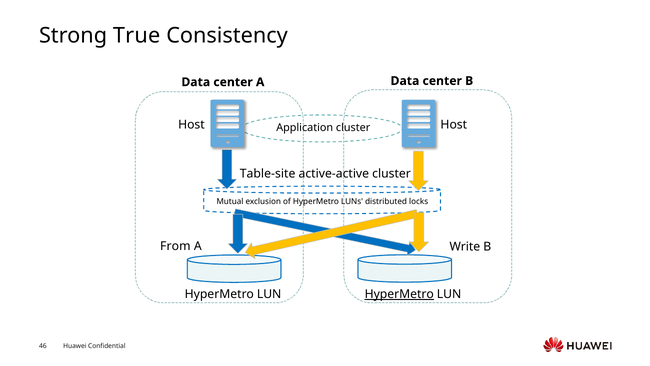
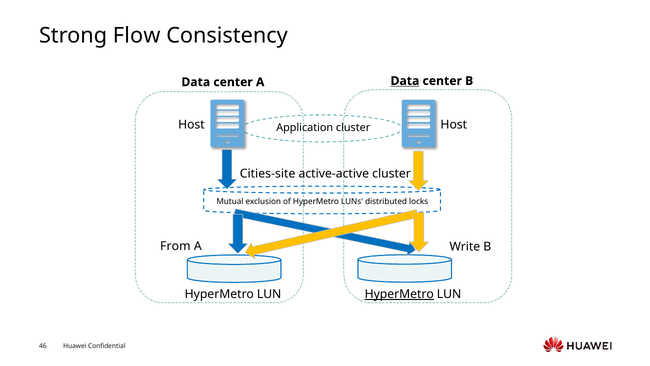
True: True -> Flow
Data at (405, 81) underline: none -> present
Table-site: Table-site -> Cities-site
